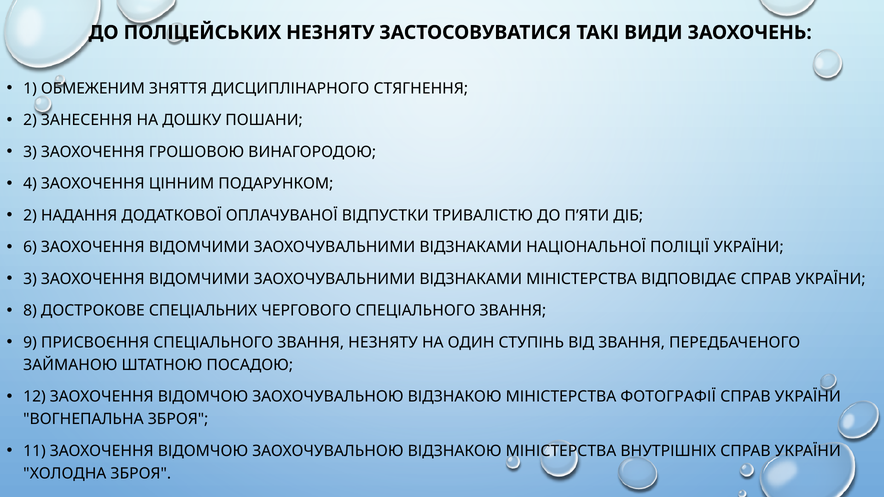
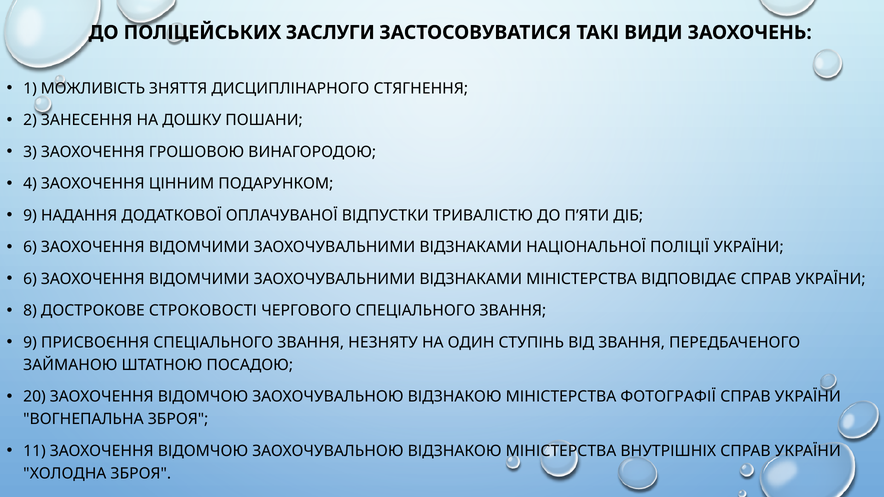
ПОЛІЦЕЙСЬКИХ НЕЗНЯТУ: НЕЗНЯТУ -> ЗАСЛУГИ
ОБМЕЖЕНИМ: ОБМЕЖЕНИМ -> МОЖЛИВІСТЬ
2 at (30, 216): 2 -> 9
3 at (30, 279): 3 -> 6
СПЕЦІАЛЬНИХ: СПЕЦІАЛЬНИХ -> СТРОКОВОСТІ
12: 12 -> 20
